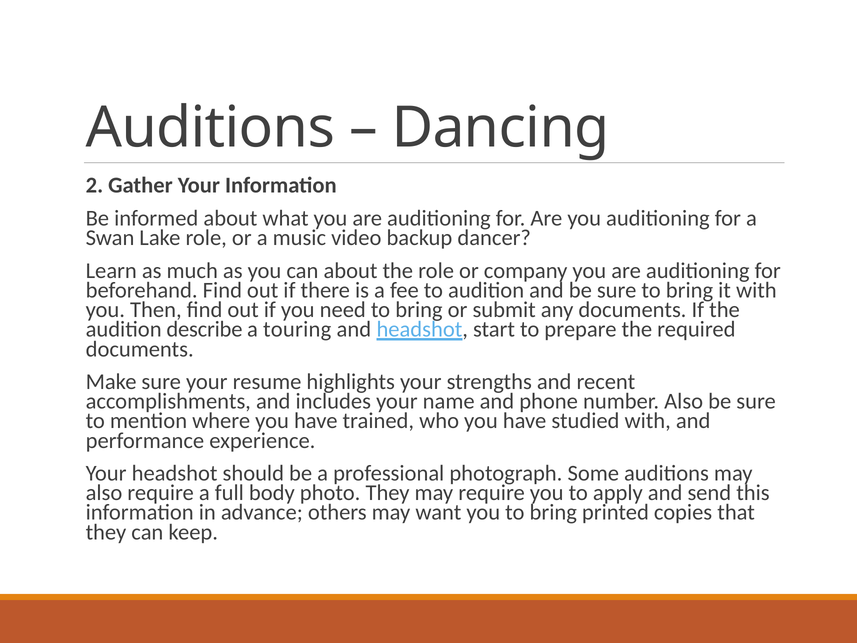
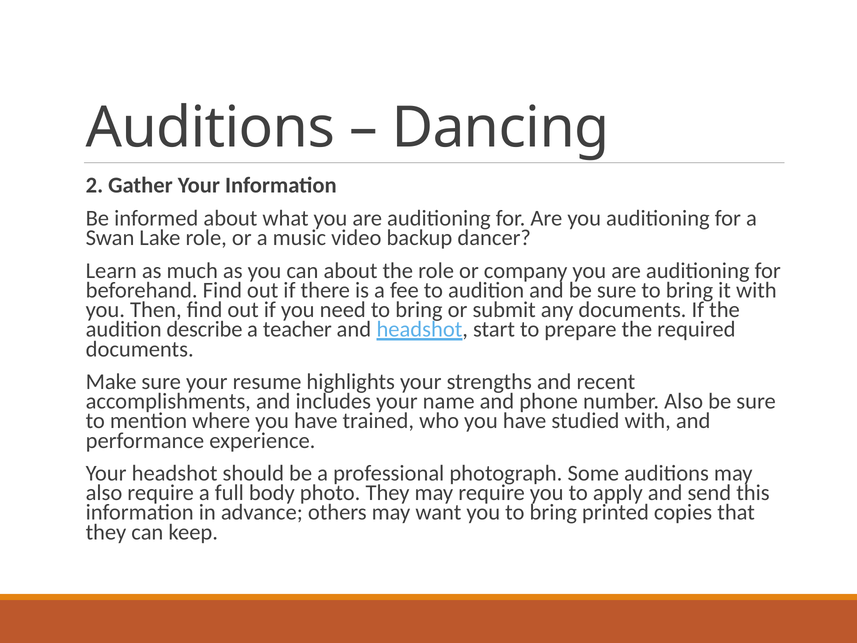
touring: touring -> teacher
